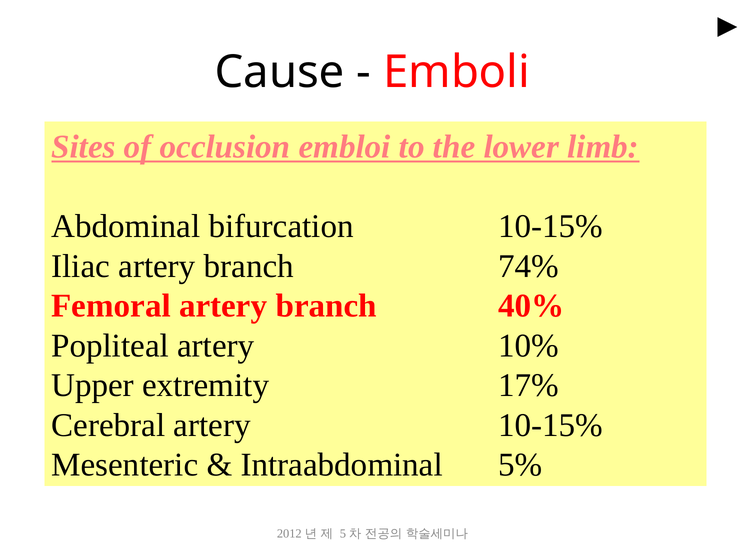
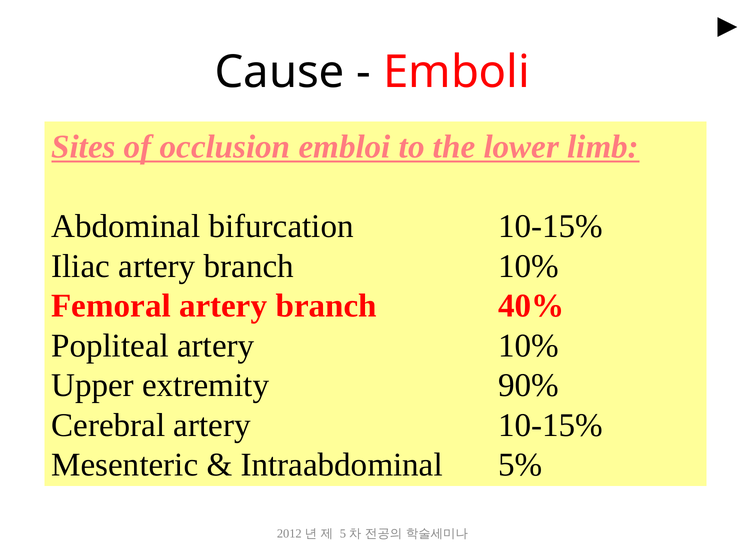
branch 74%: 74% -> 10%
17%: 17% -> 90%
